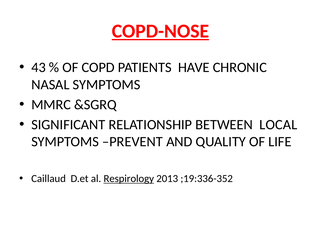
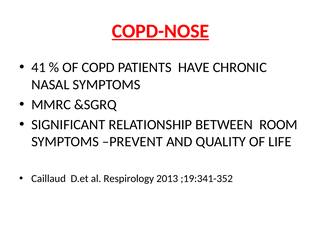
43: 43 -> 41
LOCAL: LOCAL -> ROOM
Respirology underline: present -> none
;19:336-352: ;19:336-352 -> ;19:341-352
